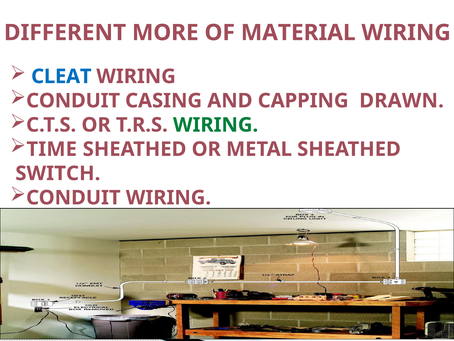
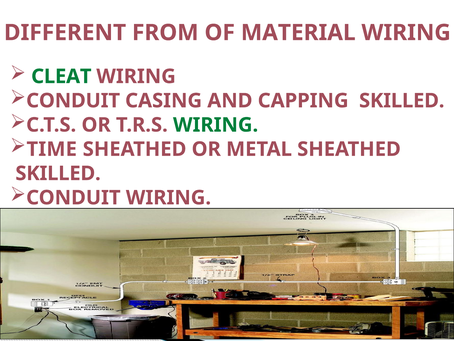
MORE: MORE -> FROM
CLEAT colour: blue -> green
CAPPING DRAWN: DRAWN -> SKILLED
SWITCH at (58, 173): SWITCH -> SKILLED
